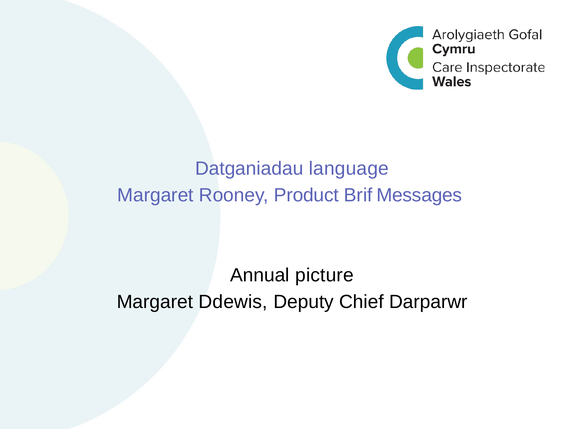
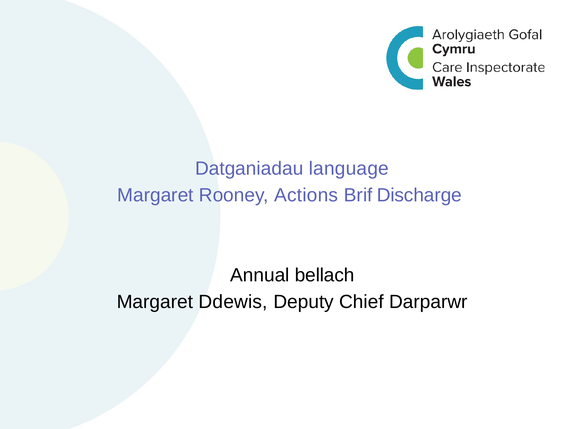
Product: Product -> Actions
Messages: Messages -> Discharge
picture: picture -> bellach
